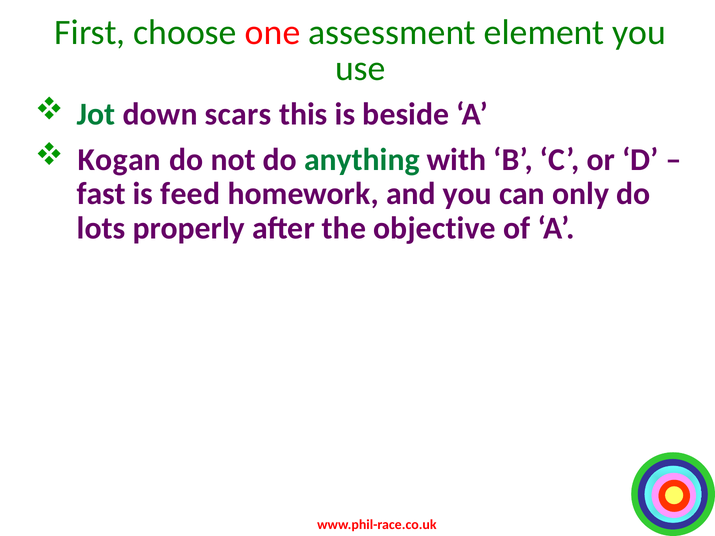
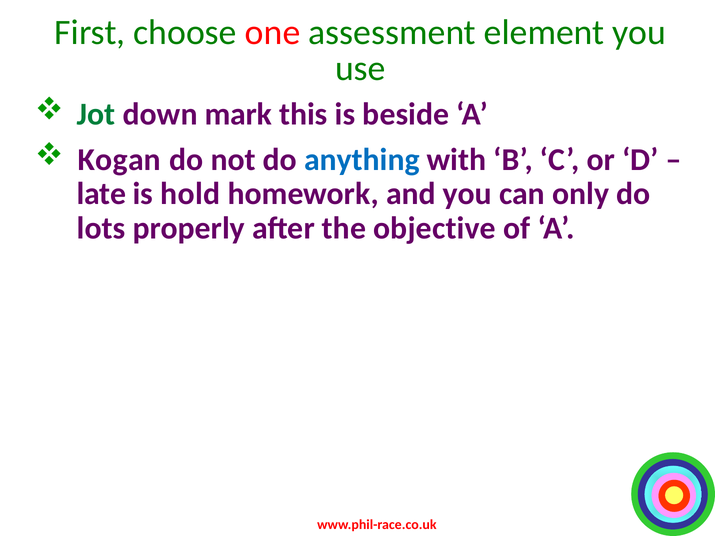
scars: scars -> mark
anything colour: green -> blue
fast: fast -> late
feed: feed -> hold
